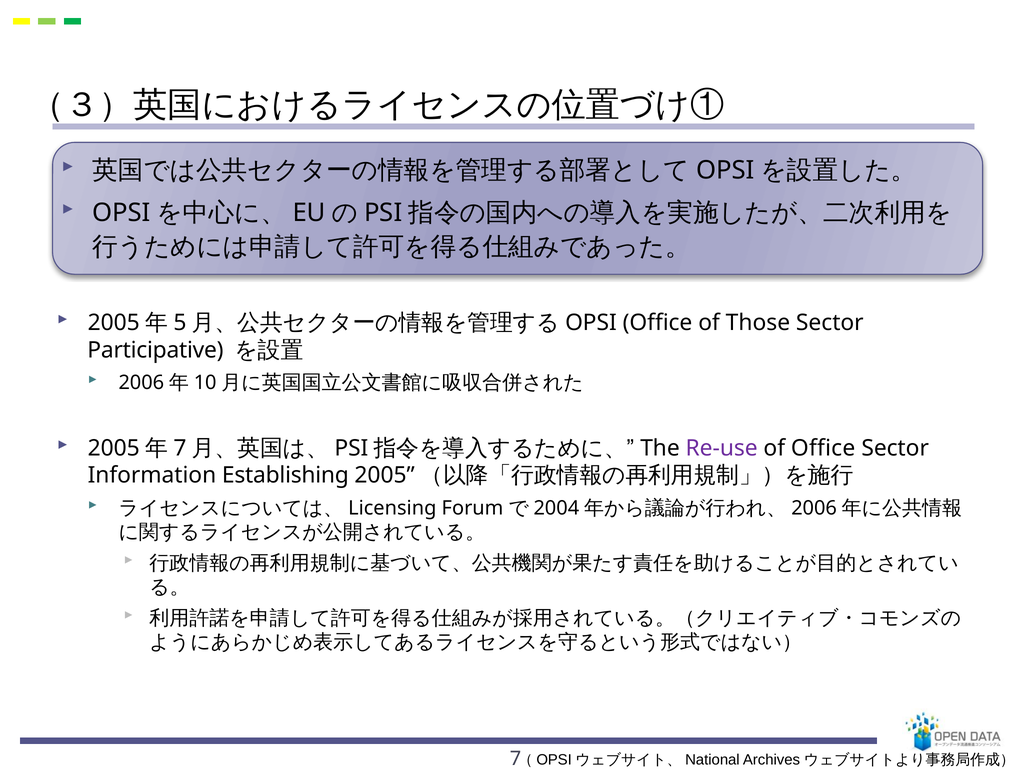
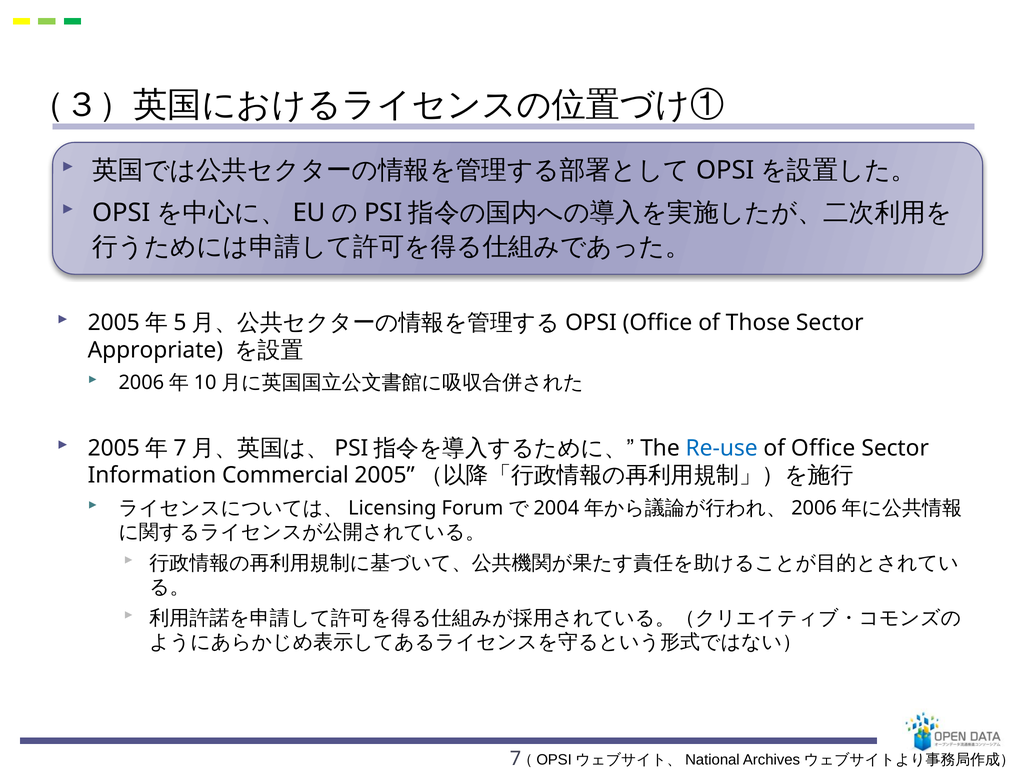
Participative: Participative -> Appropriate
Re-use colour: purple -> blue
Establishing: Establishing -> Commercial
